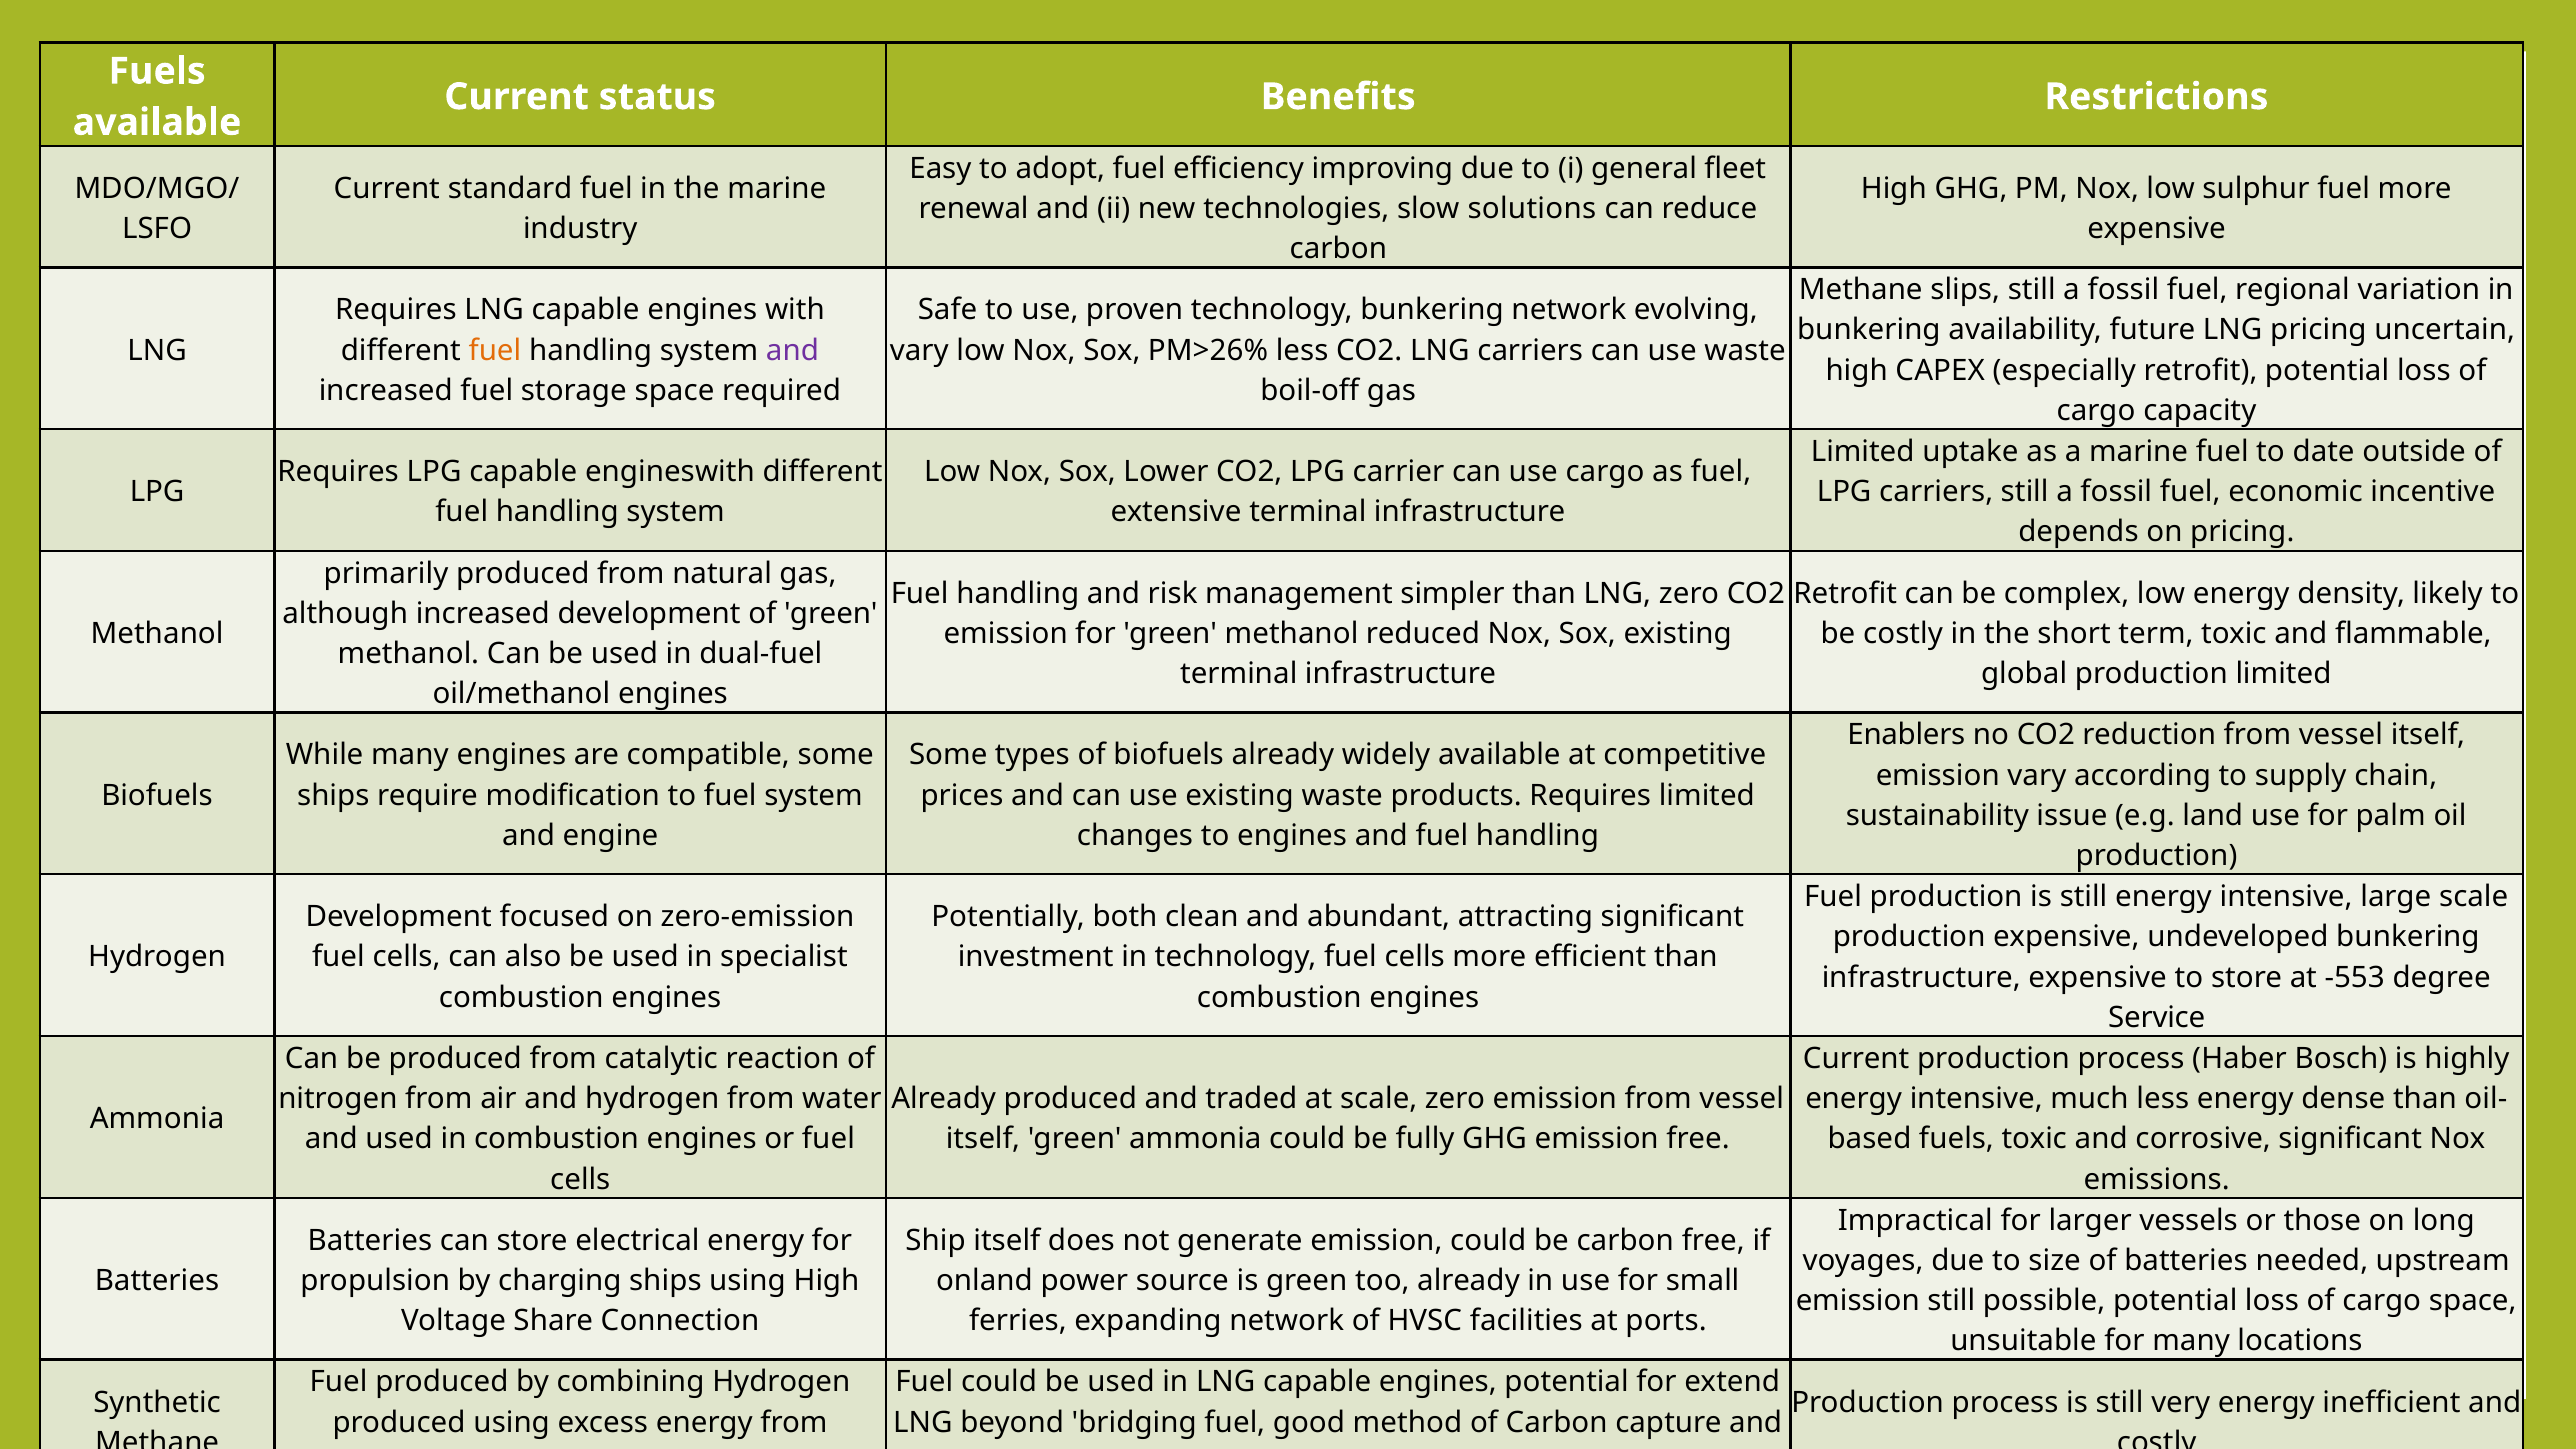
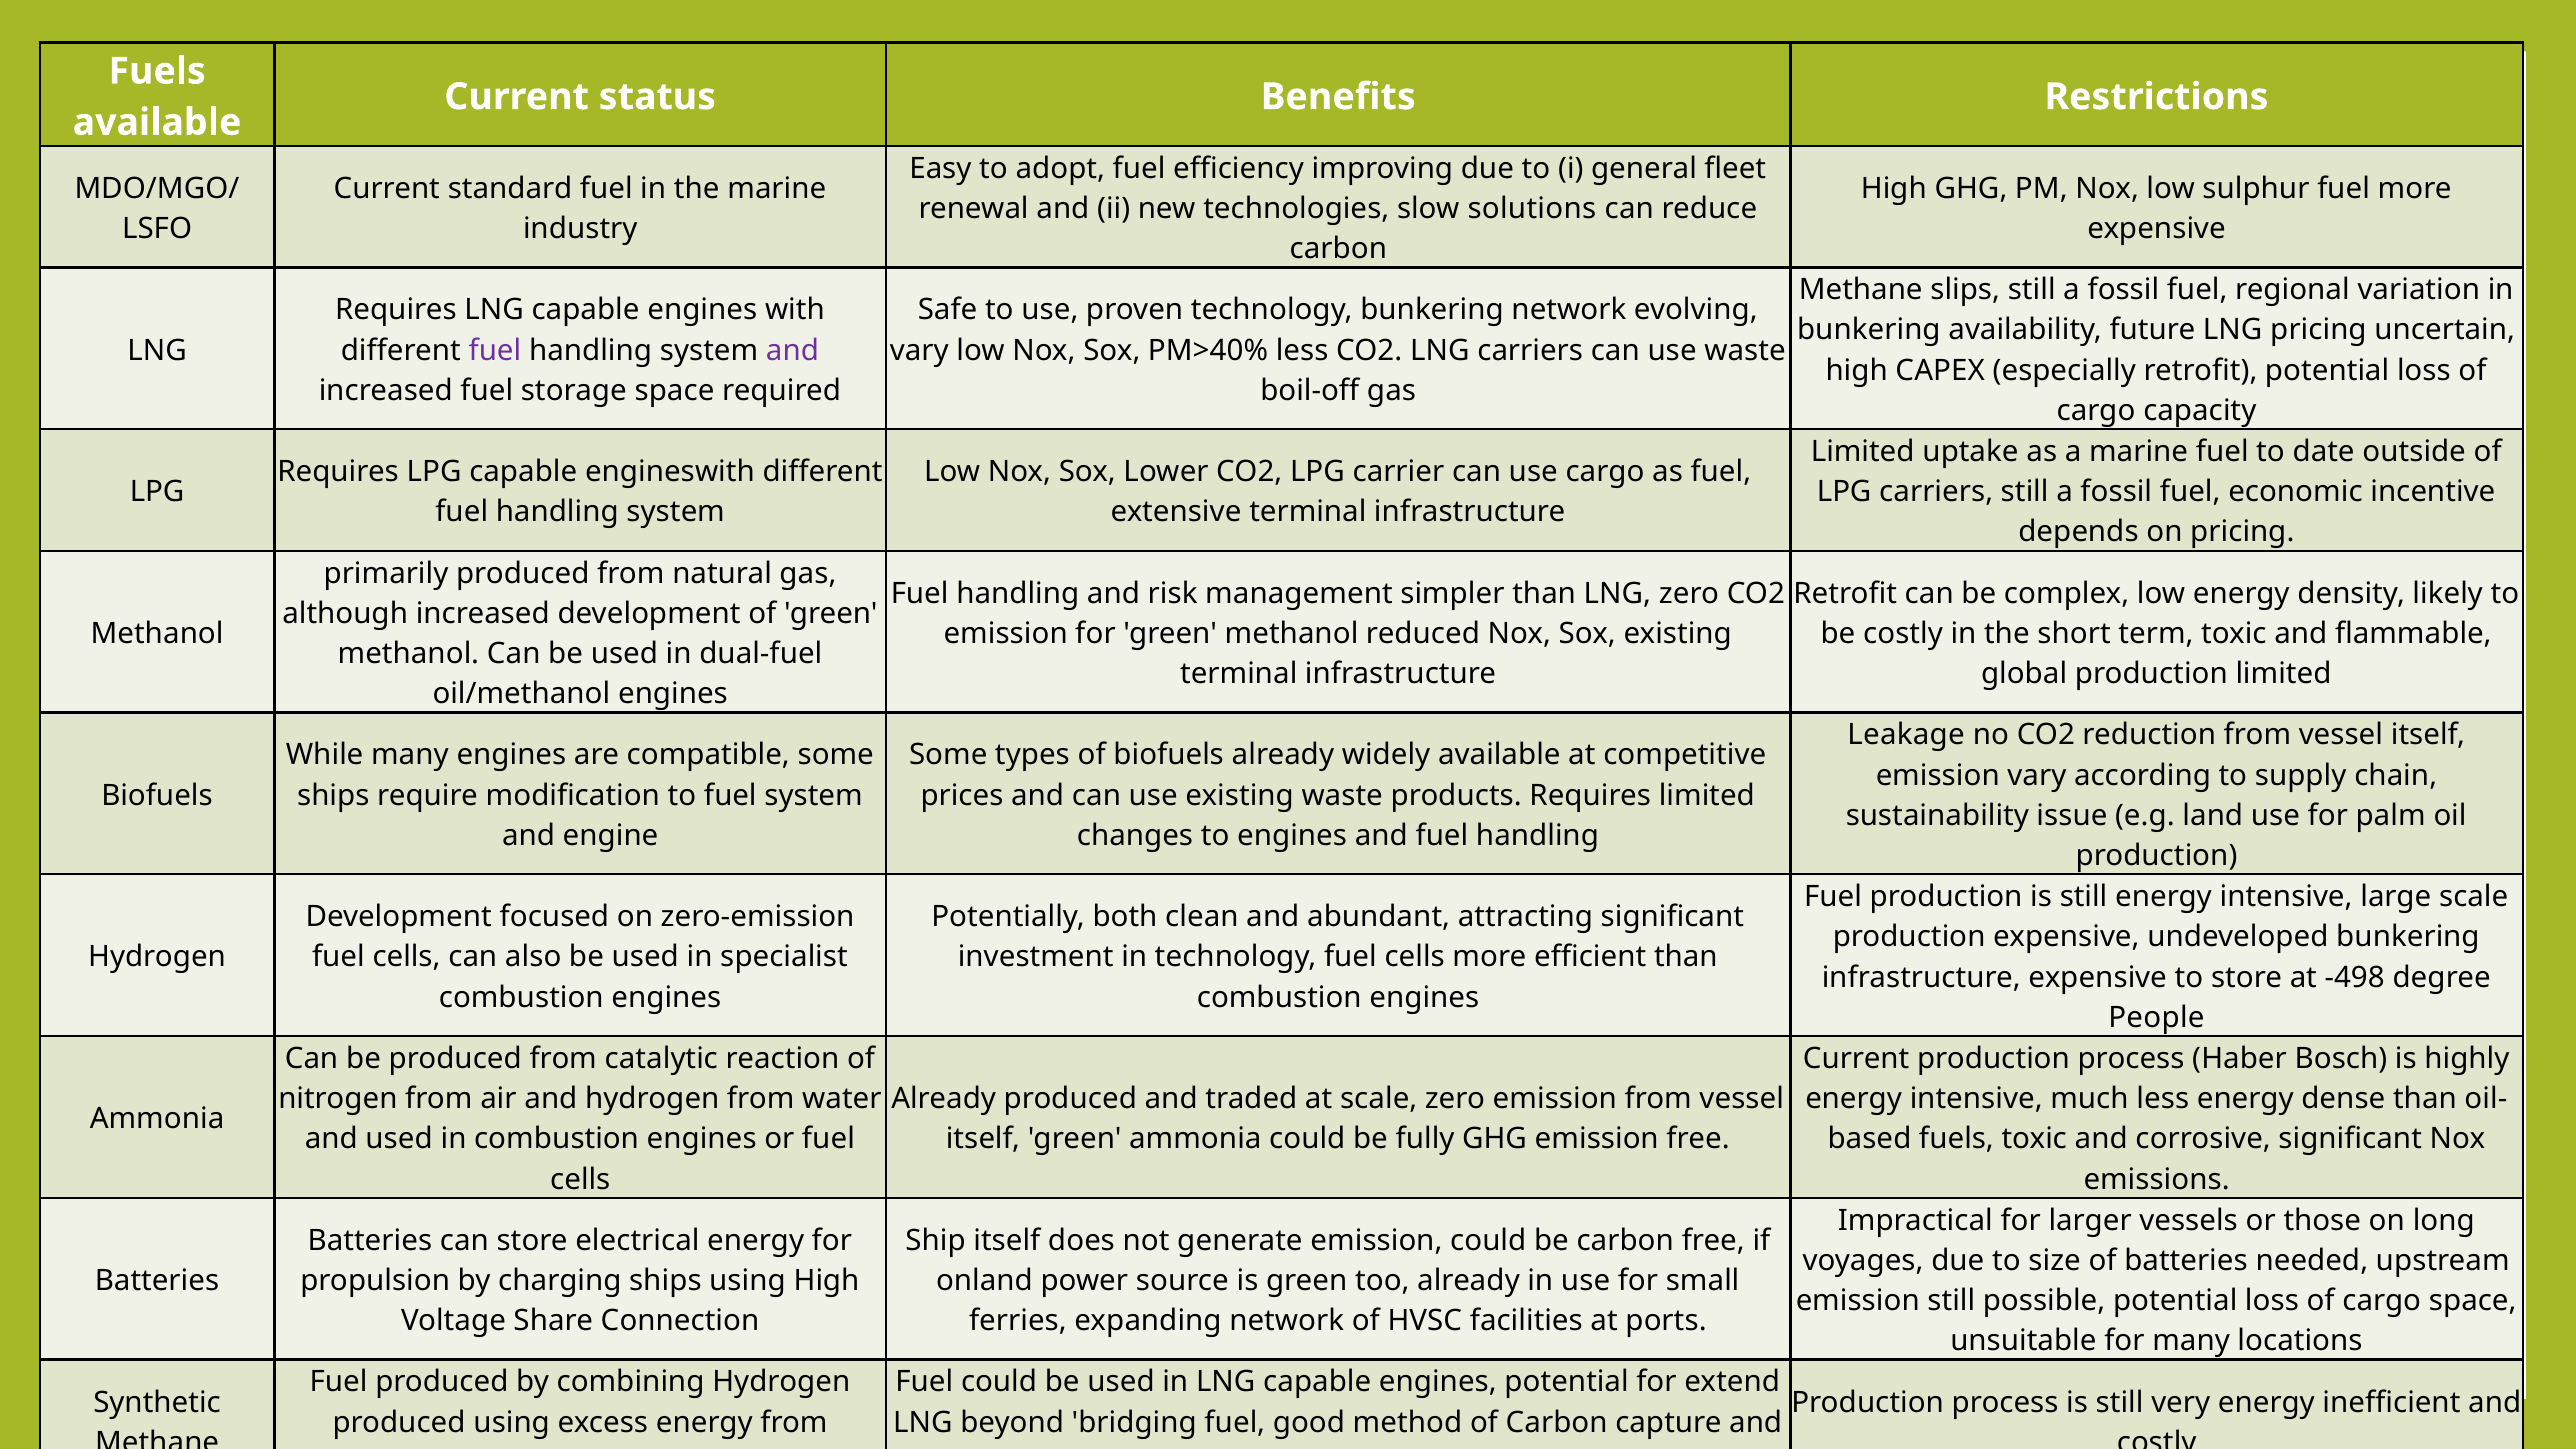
fuel at (495, 350) colour: orange -> purple
PM>26%: PM>26% -> PM>40%
Enablers: Enablers -> Leakage
-553: -553 -> -498
Service: Service -> People
